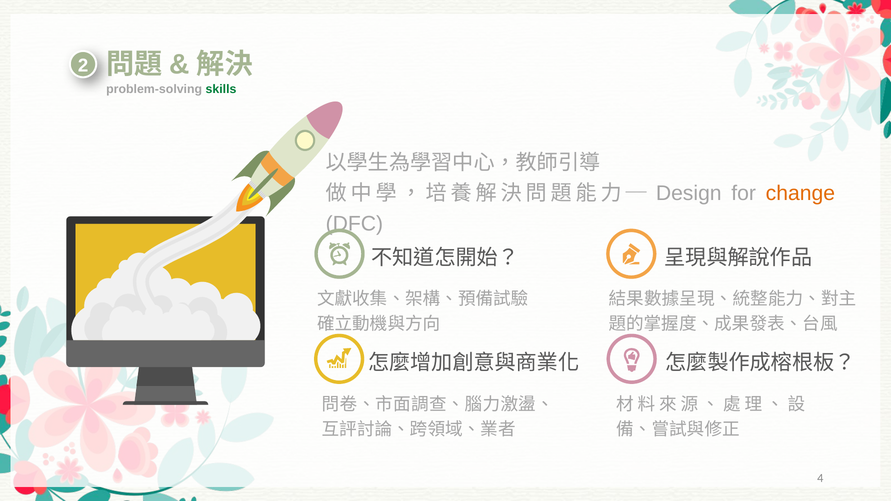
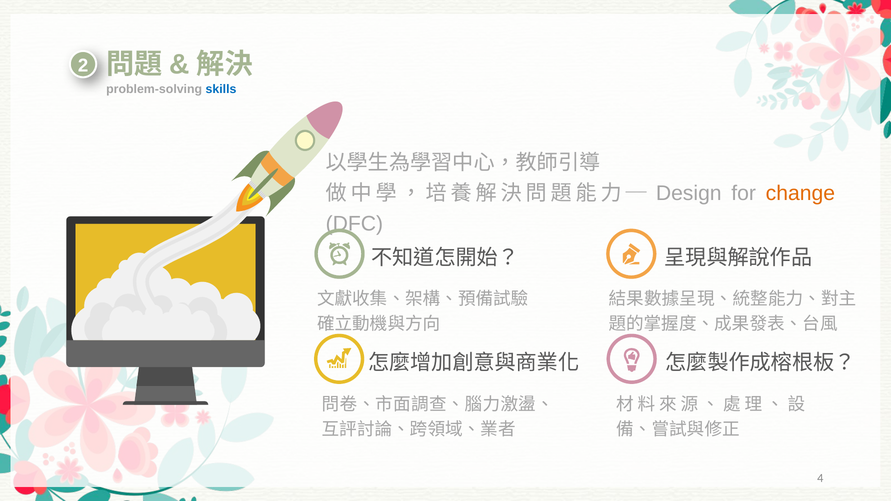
skills colour: green -> blue
